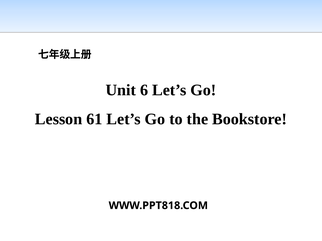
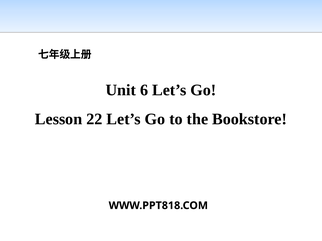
61: 61 -> 22
